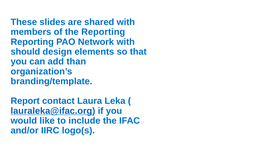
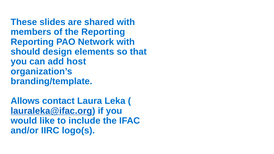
than: than -> host
Report: Report -> Allows
